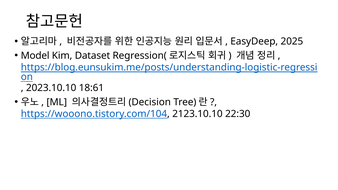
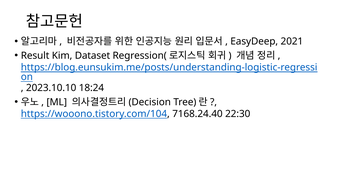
2025: 2025 -> 2021
Model: Model -> Result
18:61: 18:61 -> 18:24
2123.10.10: 2123.10.10 -> 7168.24.40
